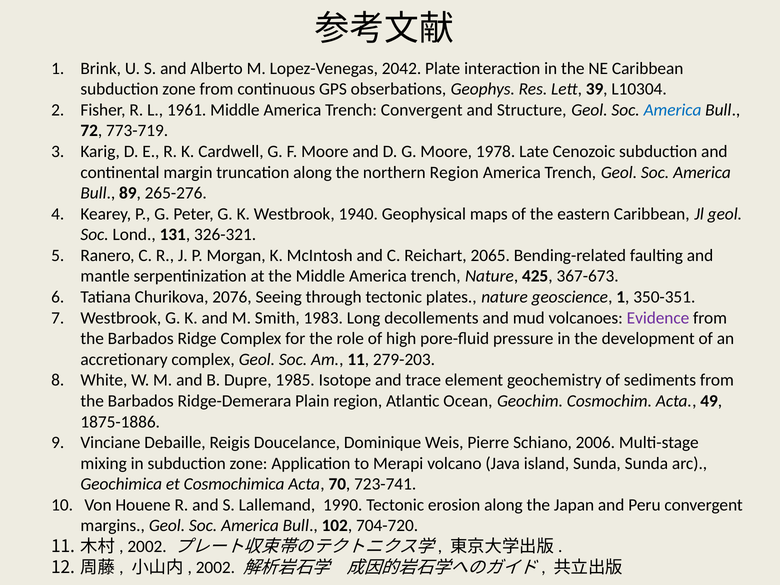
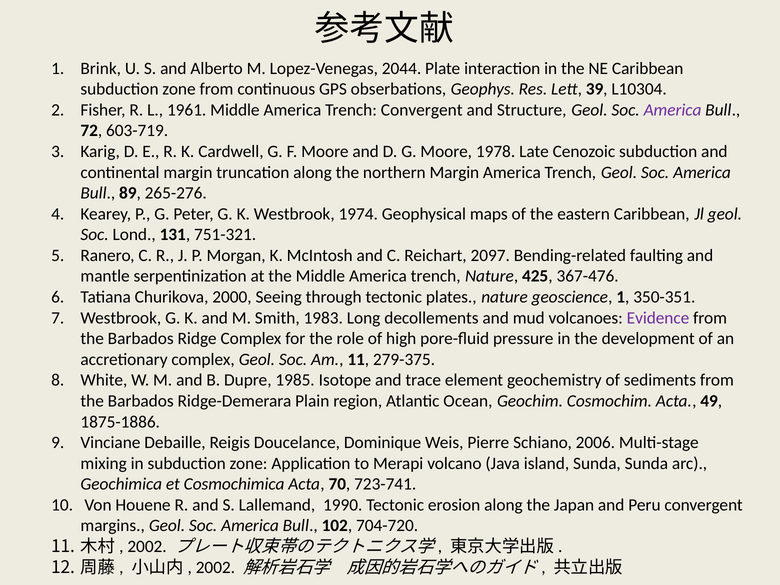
2042: 2042 -> 2044
America at (673, 110) colour: blue -> purple
773-719: 773-719 -> 603-719
northern Region: Region -> Margin
1940: 1940 -> 1974
326-321: 326-321 -> 751-321
2065: 2065 -> 2097
367-673: 367-673 -> 367-476
2076: 2076 -> 2000
279-203: 279-203 -> 279-375
